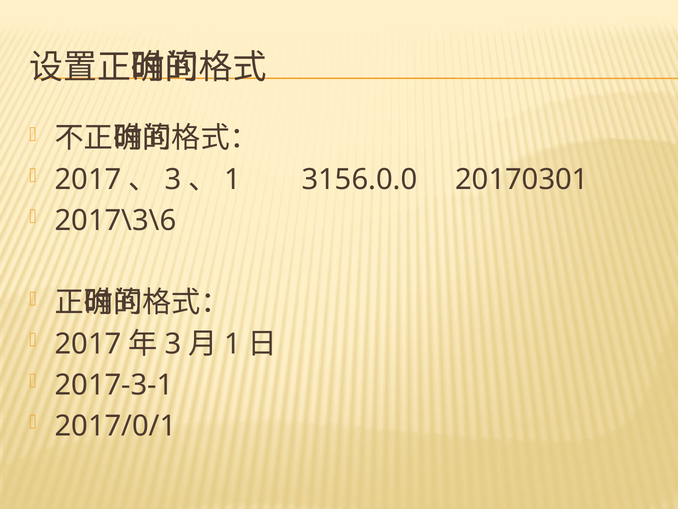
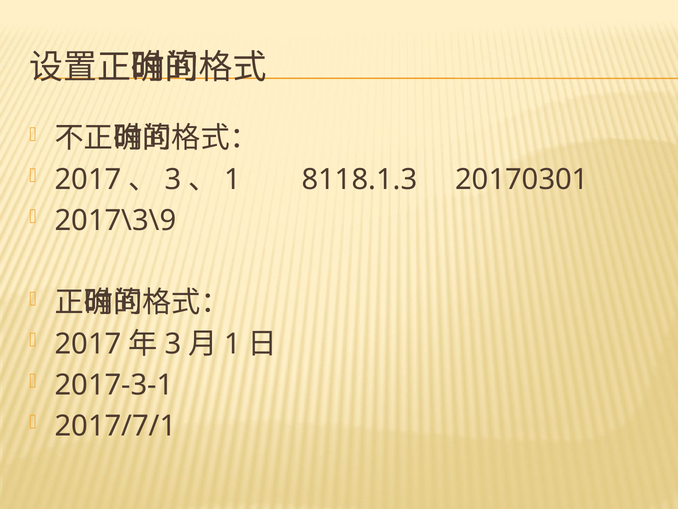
3156.0.0: 3156.0.0 -> 8118.1.3
2017\3\6: 2017\3\6 -> 2017\3\9
2017/0/1: 2017/0/1 -> 2017/7/1
